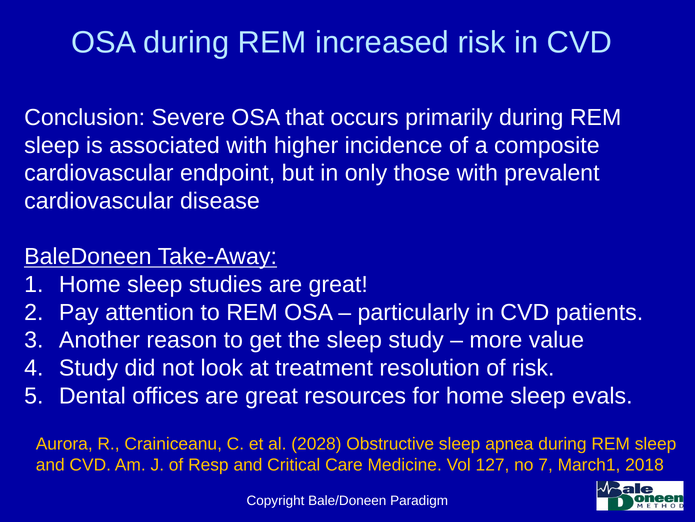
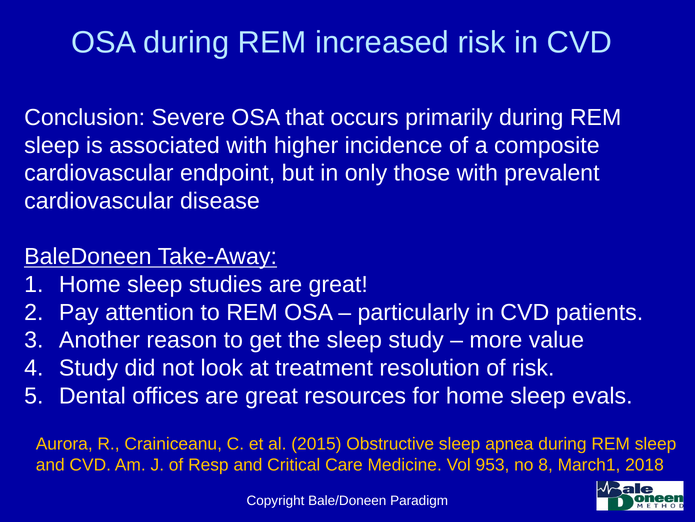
2028: 2028 -> 2015
127: 127 -> 953
7: 7 -> 8
